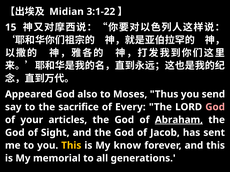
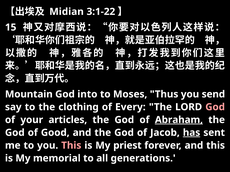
Appeared: Appeared -> Mountain
also: also -> into
sacrifice: sacrifice -> clothing
Sight: Sight -> Good
has underline: none -> present
This at (71, 146) colour: yellow -> pink
know: know -> priest
